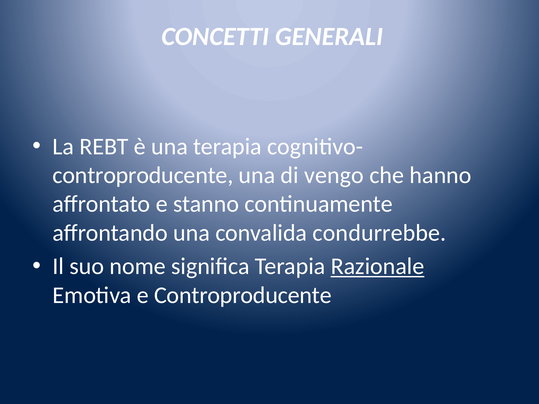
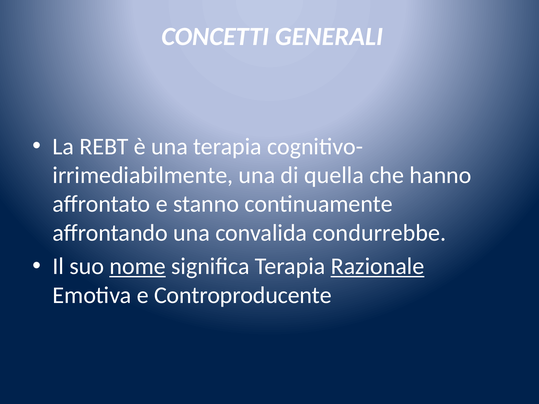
controproducente at (143, 175): controproducente -> irrimediabilmente
vengo: vengo -> quella
nome underline: none -> present
